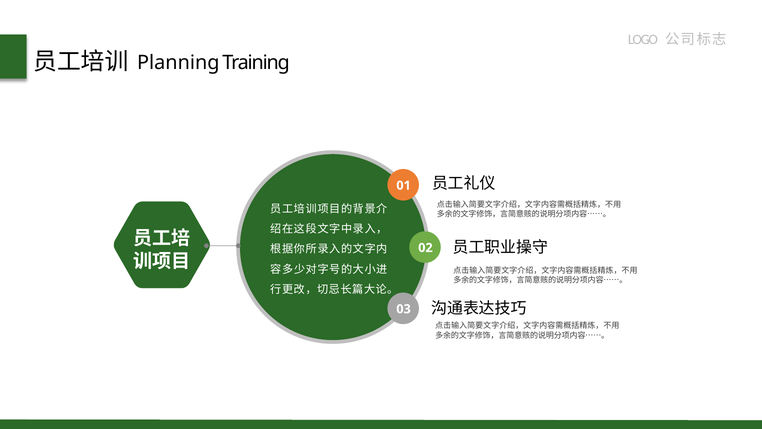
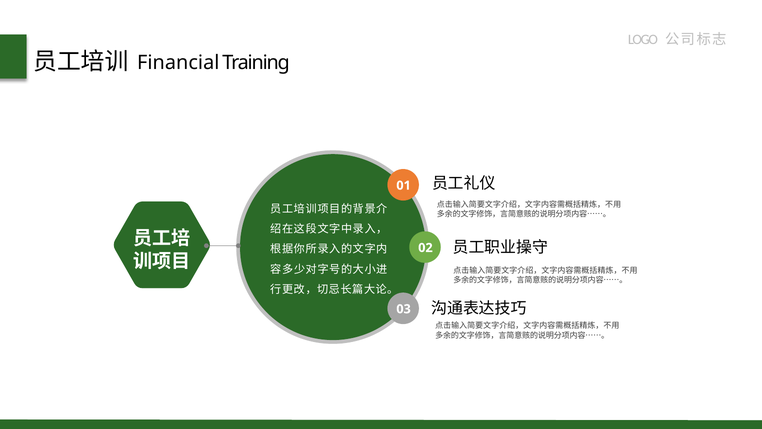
Planning: Planning -> Financial
